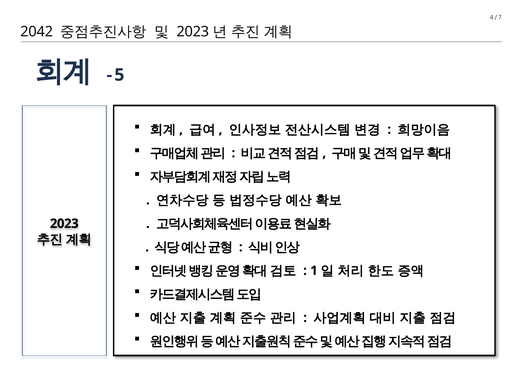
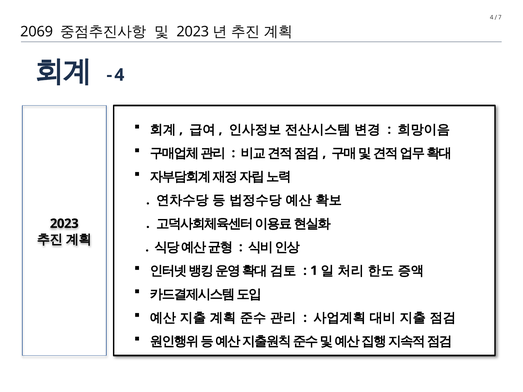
2042: 2042 -> 2069
5 at (119, 75): 5 -> 4
